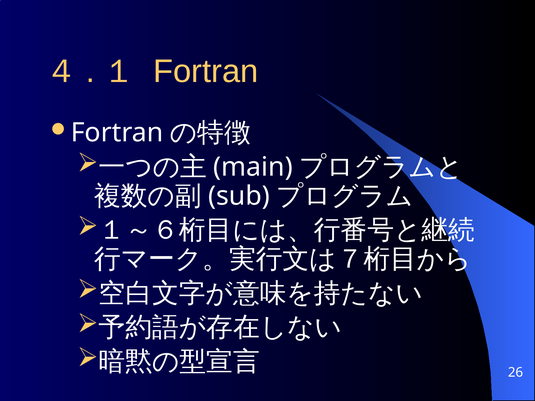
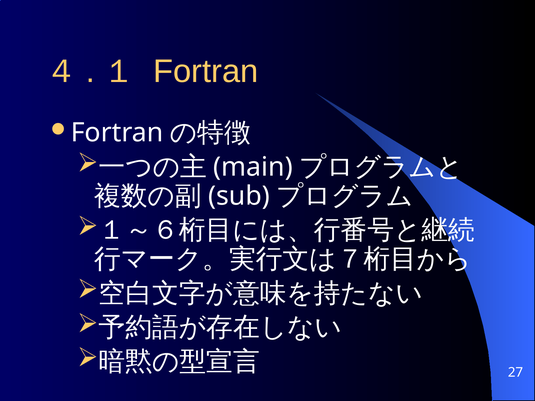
26: 26 -> 27
